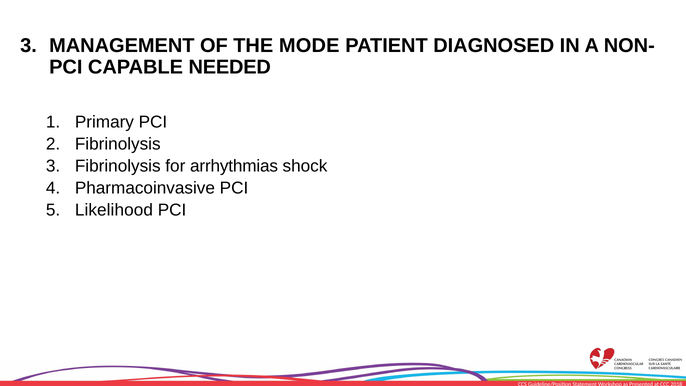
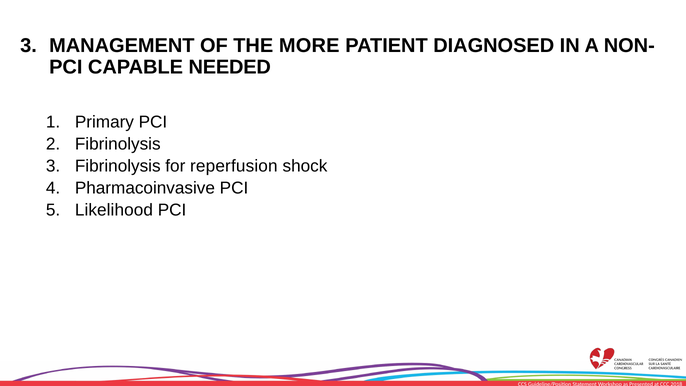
MODE: MODE -> MORE
arrhythmias: arrhythmias -> reperfusion
